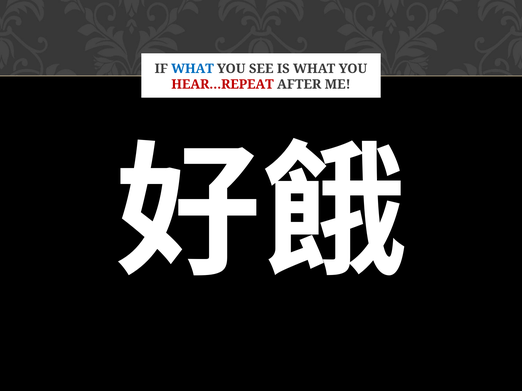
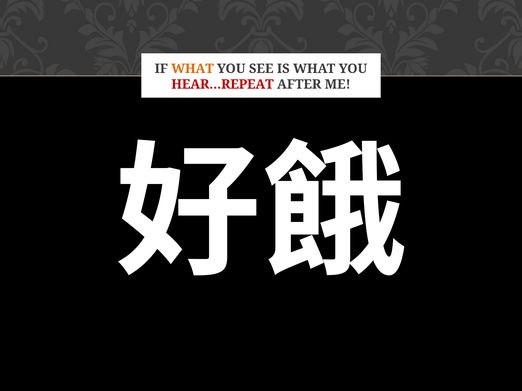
WHAT at (192, 69) colour: blue -> orange
